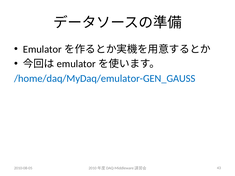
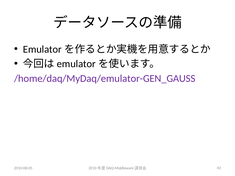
/home/daq/MyDaq/emulator-GEN_GAUSS colour: blue -> purple
